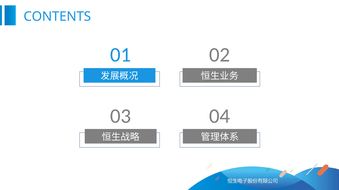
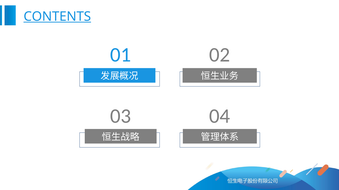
CONTENTS underline: none -> present
